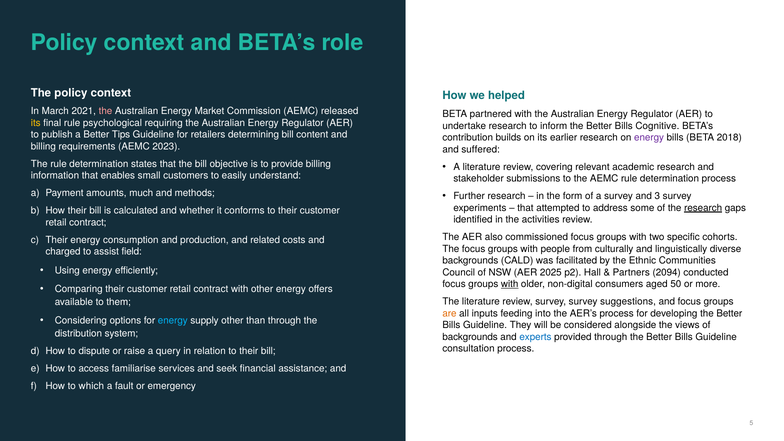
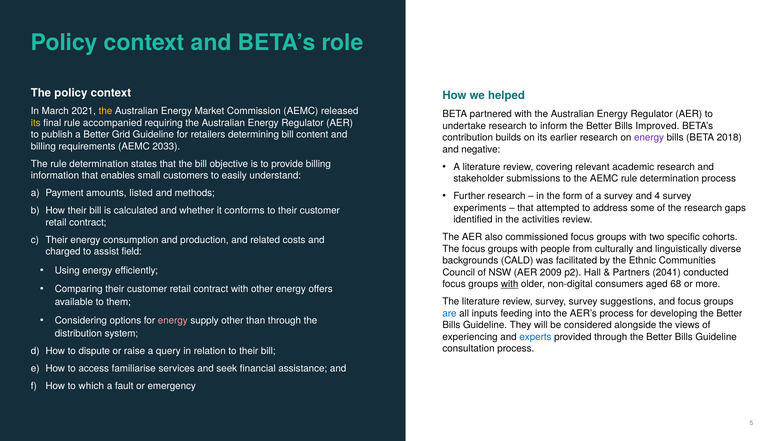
the at (105, 111) colour: pink -> yellow
psychological: psychological -> accompanied
Cognitive: Cognitive -> Improved
Tips: Tips -> Grid
2023: 2023 -> 2033
suffered: suffered -> negative
much: much -> listed
3: 3 -> 4
research at (703, 208) underline: present -> none
2025: 2025 -> 2009
2094: 2094 -> 2041
50: 50 -> 68
are colour: orange -> blue
energy at (173, 320) colour: light blue -> pink
backgrounds at (470, 337): backgrounds -> experiencing
